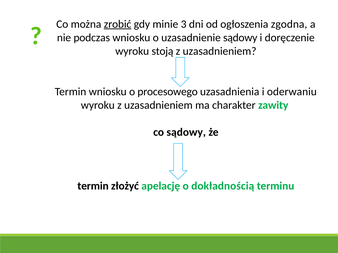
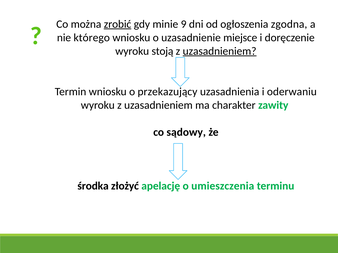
3: 3 -> 9
podczas: podczas -> którego
uzasadnienie sądowy: sądowy -> miejsce
uzasadnieniem at (220, 51) underline: none -> present
procesowego: procesowego -> przekazujący
termin at (93, 186): termin -> środka
dokładnością: dokładnością -> umieszczenia
